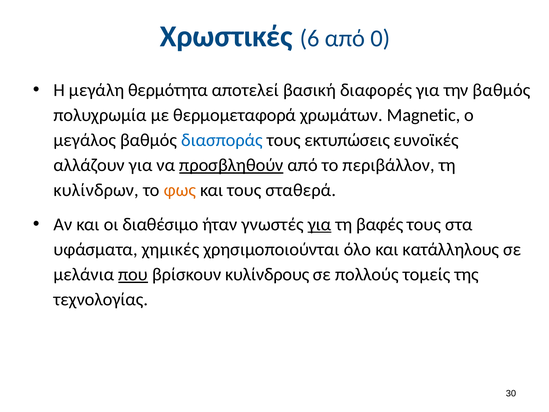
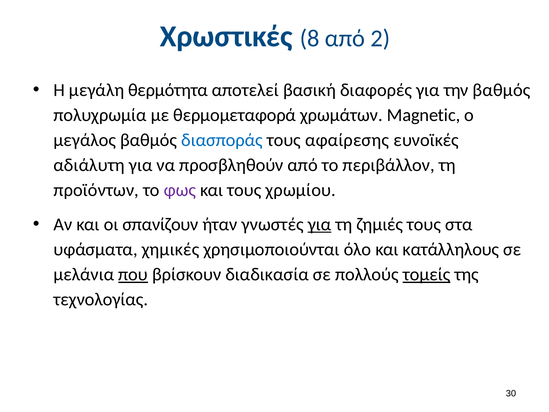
6: 6 -> 8
0: 0 -> 2
εκτυπώσεις: εκτυπώσεις -> αφαίρεσης
αλλάζουν: αλλάζουν -> αδιάλυτη
προσβληθούν underline: present -> none
κυλίνδρων: κυλίνδρων -> προϊόντων
φως colour: orange -> purple
σταθερά: σταθερά -> χρωμίου
διαθέσιμο: διαθέσιμο -> σπανίζουν
βαφές: βαφές -> ζημιές
κυλίνδρους: κυλίνδρους -> διαδικασία
τομείς underline: none -> present
